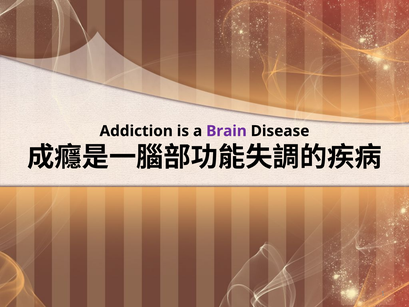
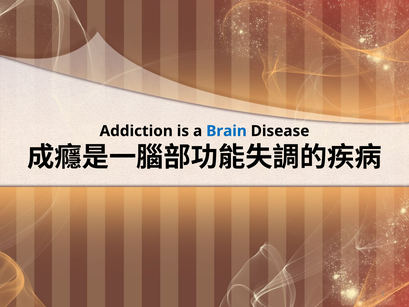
Brain colour: purple -> blue
